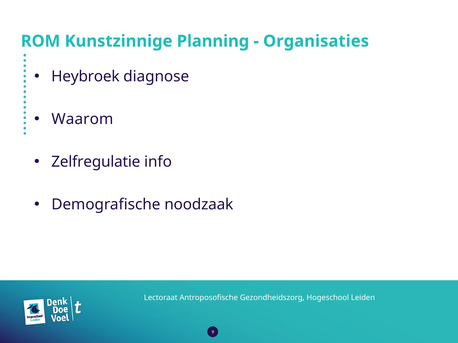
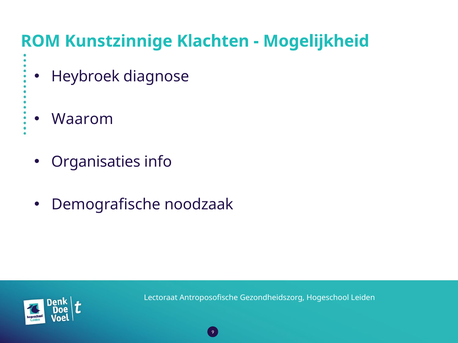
Planning: Planning -> Klachten
Organisaties: Organisaties -> Mogelijkheid
Zelfregulatie: Zelfregulatie -> Organisaties
